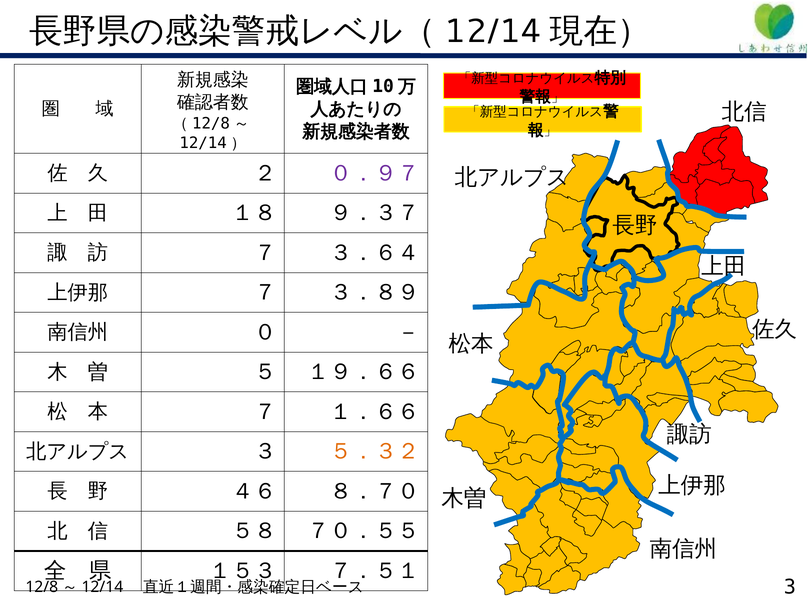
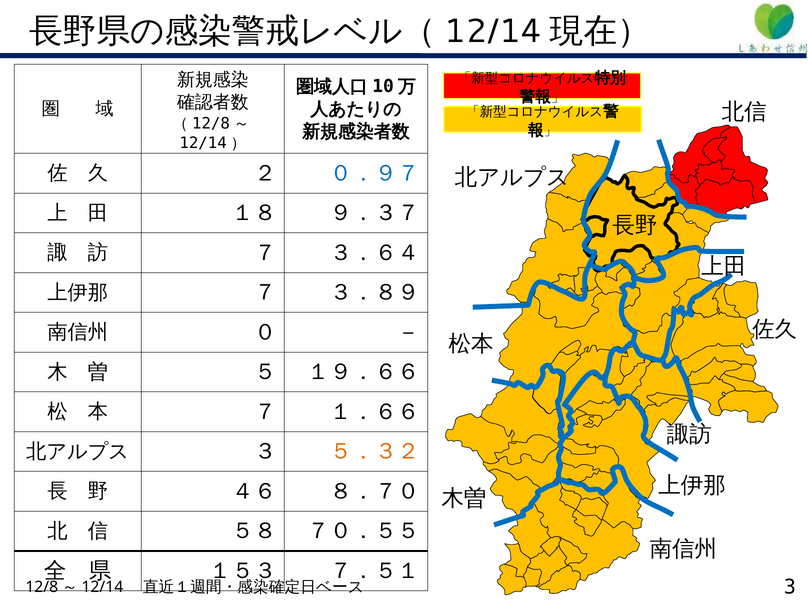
０．９７ colour: purple -> blue
